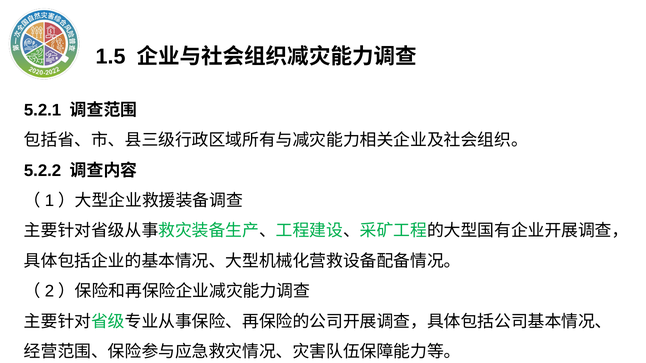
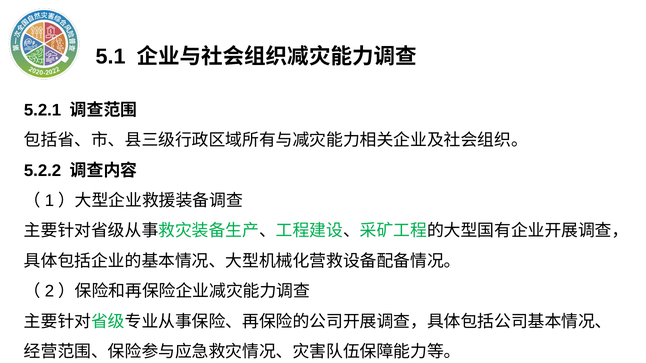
1.5: 1.5 -> 5.1
